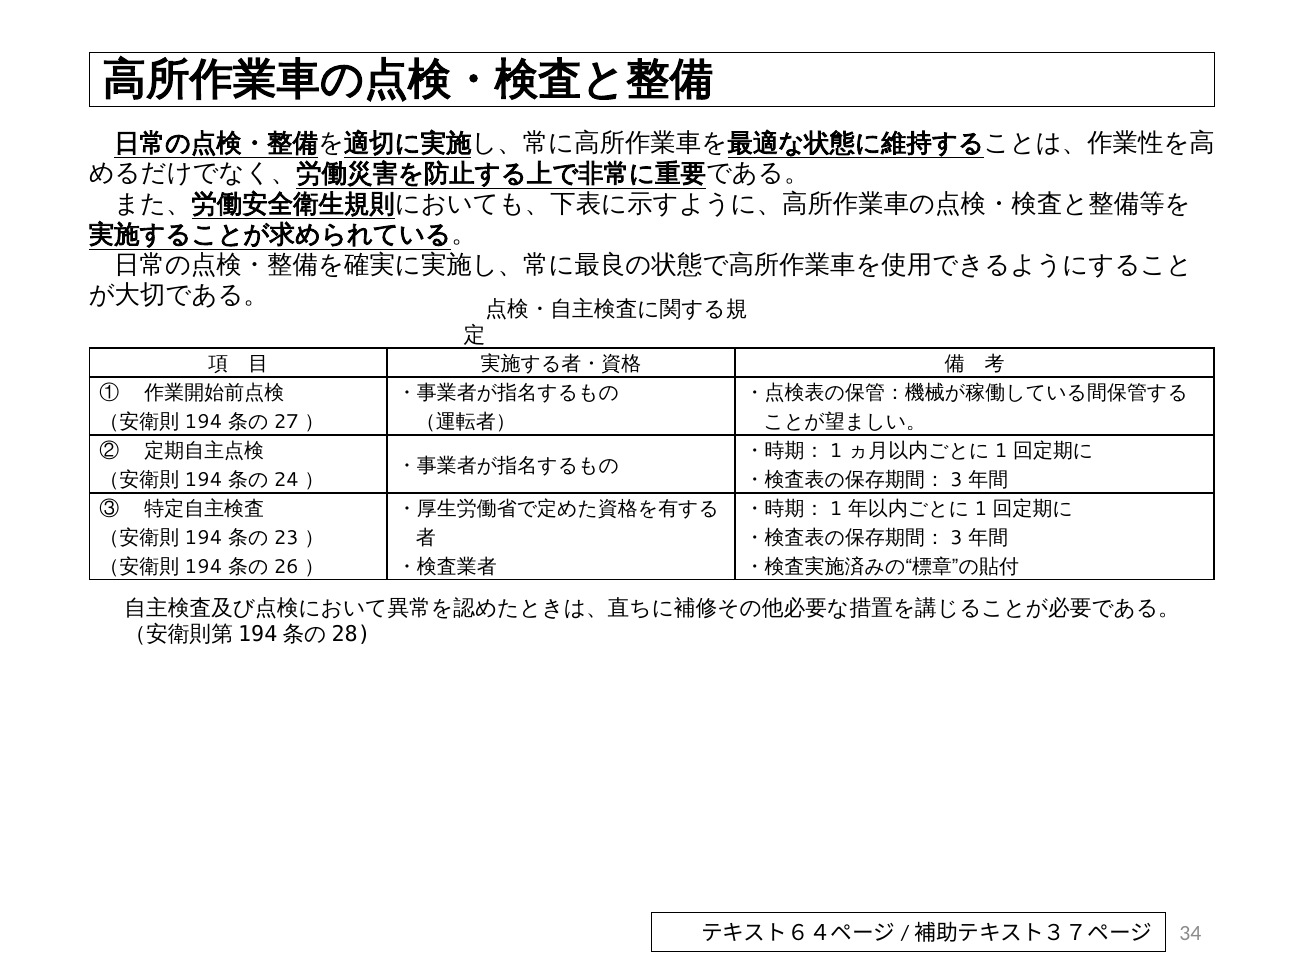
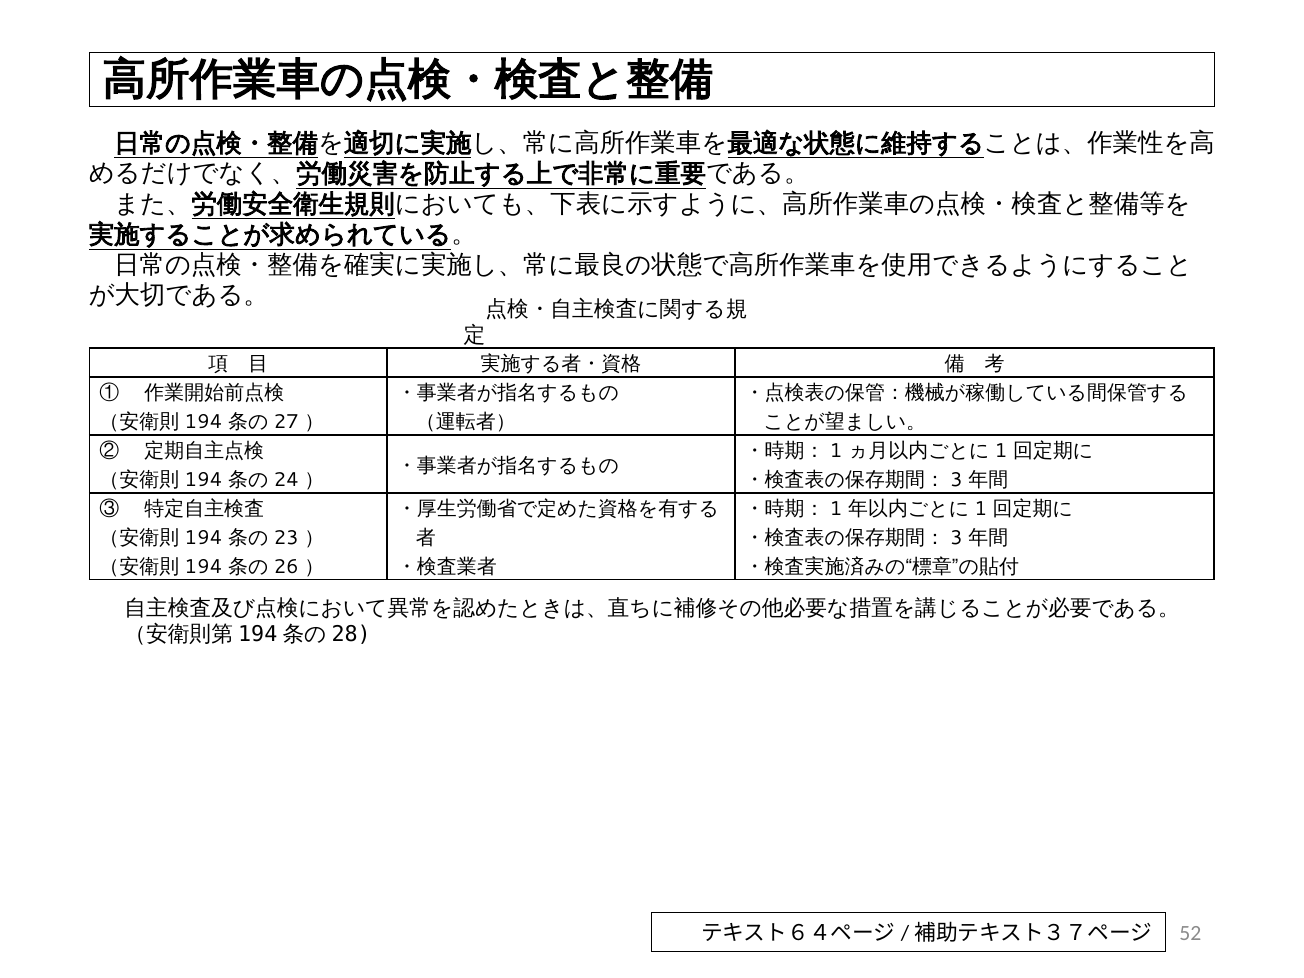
34: 34 -> 52
